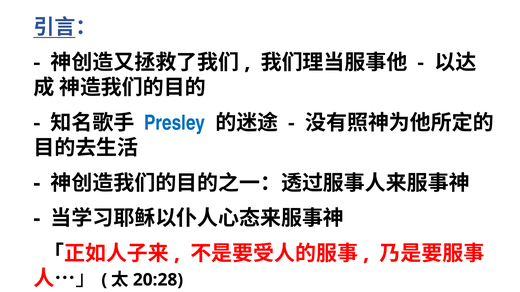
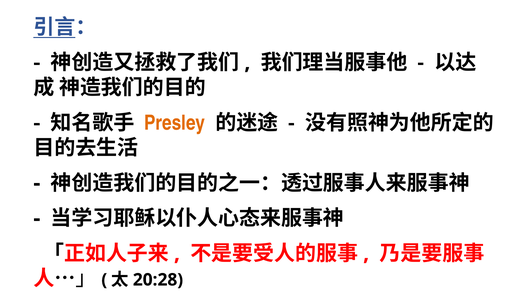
Presley colour: blue -> orange
